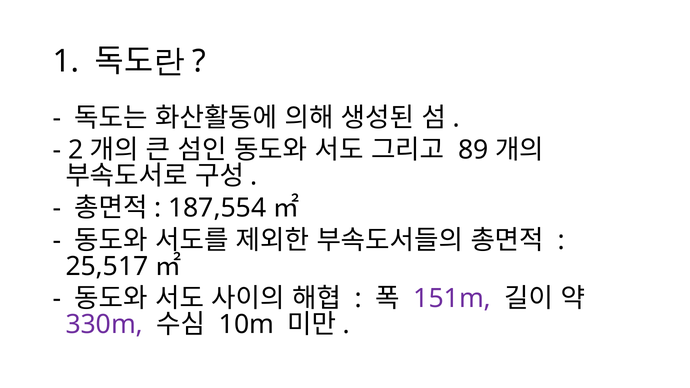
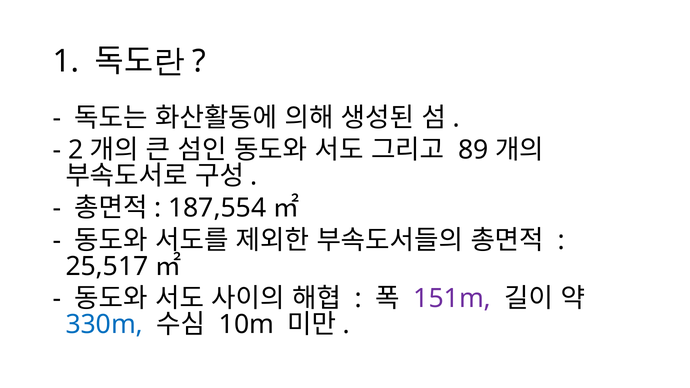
330m colour: purple -> blue
